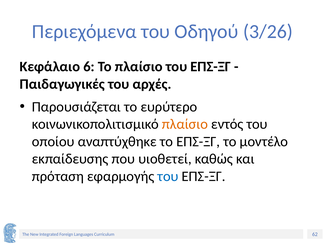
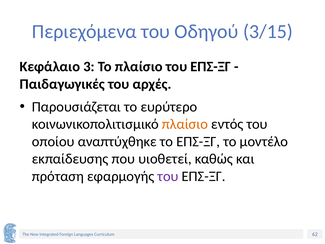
3/26: 3/26 -> 3/15
6: 6 -> 3
του at (168, 176) colour: blue -> purple
